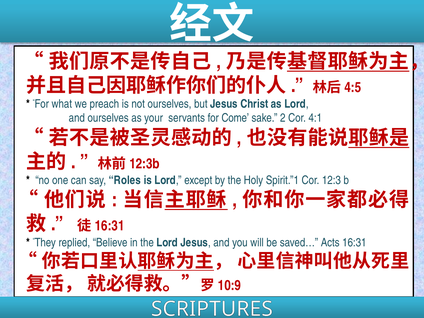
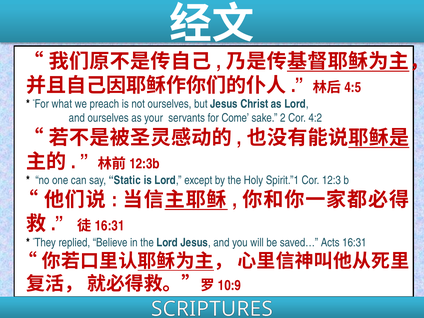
4:1: 4:1 -> 4:2
Roles: Roles -> Static
